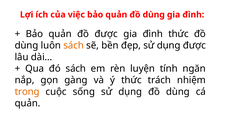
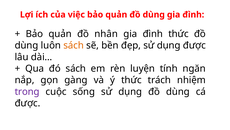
đồ được: được -> nhân
trong colour: orange -> purple
quản at (28, 103): quản -> được
